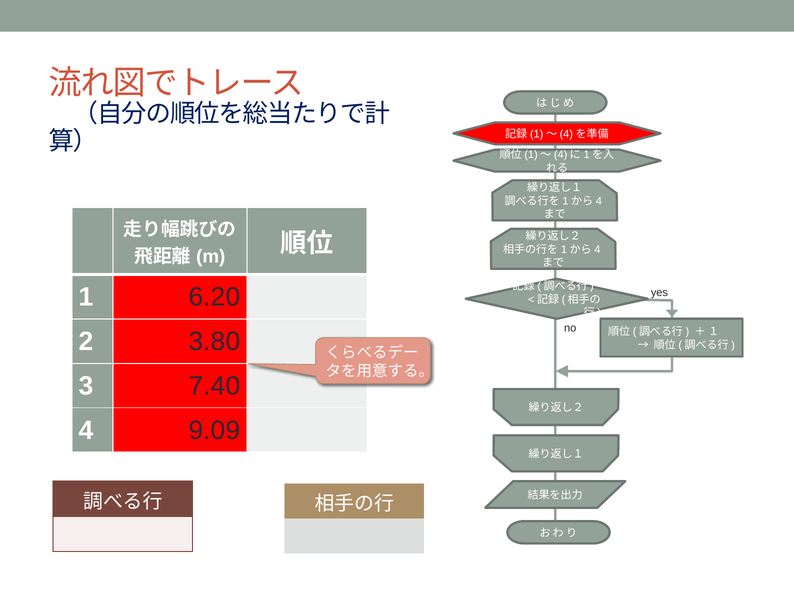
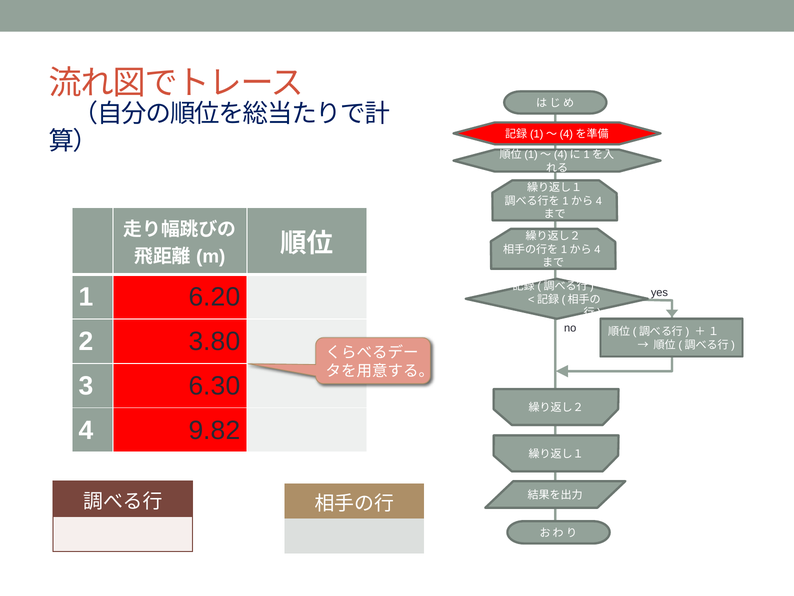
7.40: 7.40 -> 6.30
9.09: 9.09 -> 9.82
